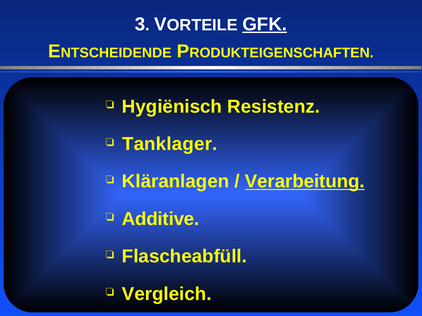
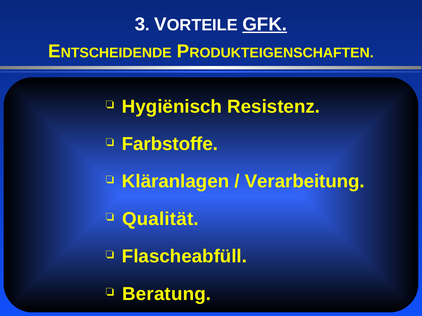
Tanklager: Tanklager -> Farbstoffe
Verarbeitung underline: present -> none
Additive: Additive -> Qualität
Vergleich: Vergleich -> Beratung
